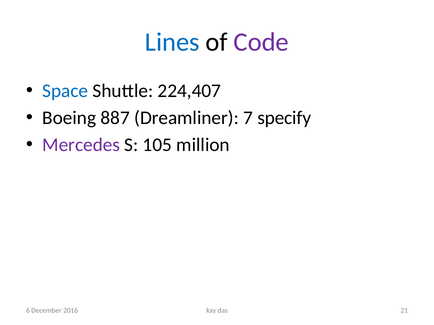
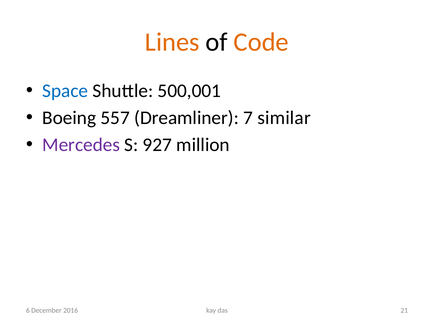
Lines colour: blue -> orange
Code colour: purple -> orange
224,407: 224,407 -> 500,001
887: 887 -> 557
specify: specify -> similar
105: 105 -> 927
